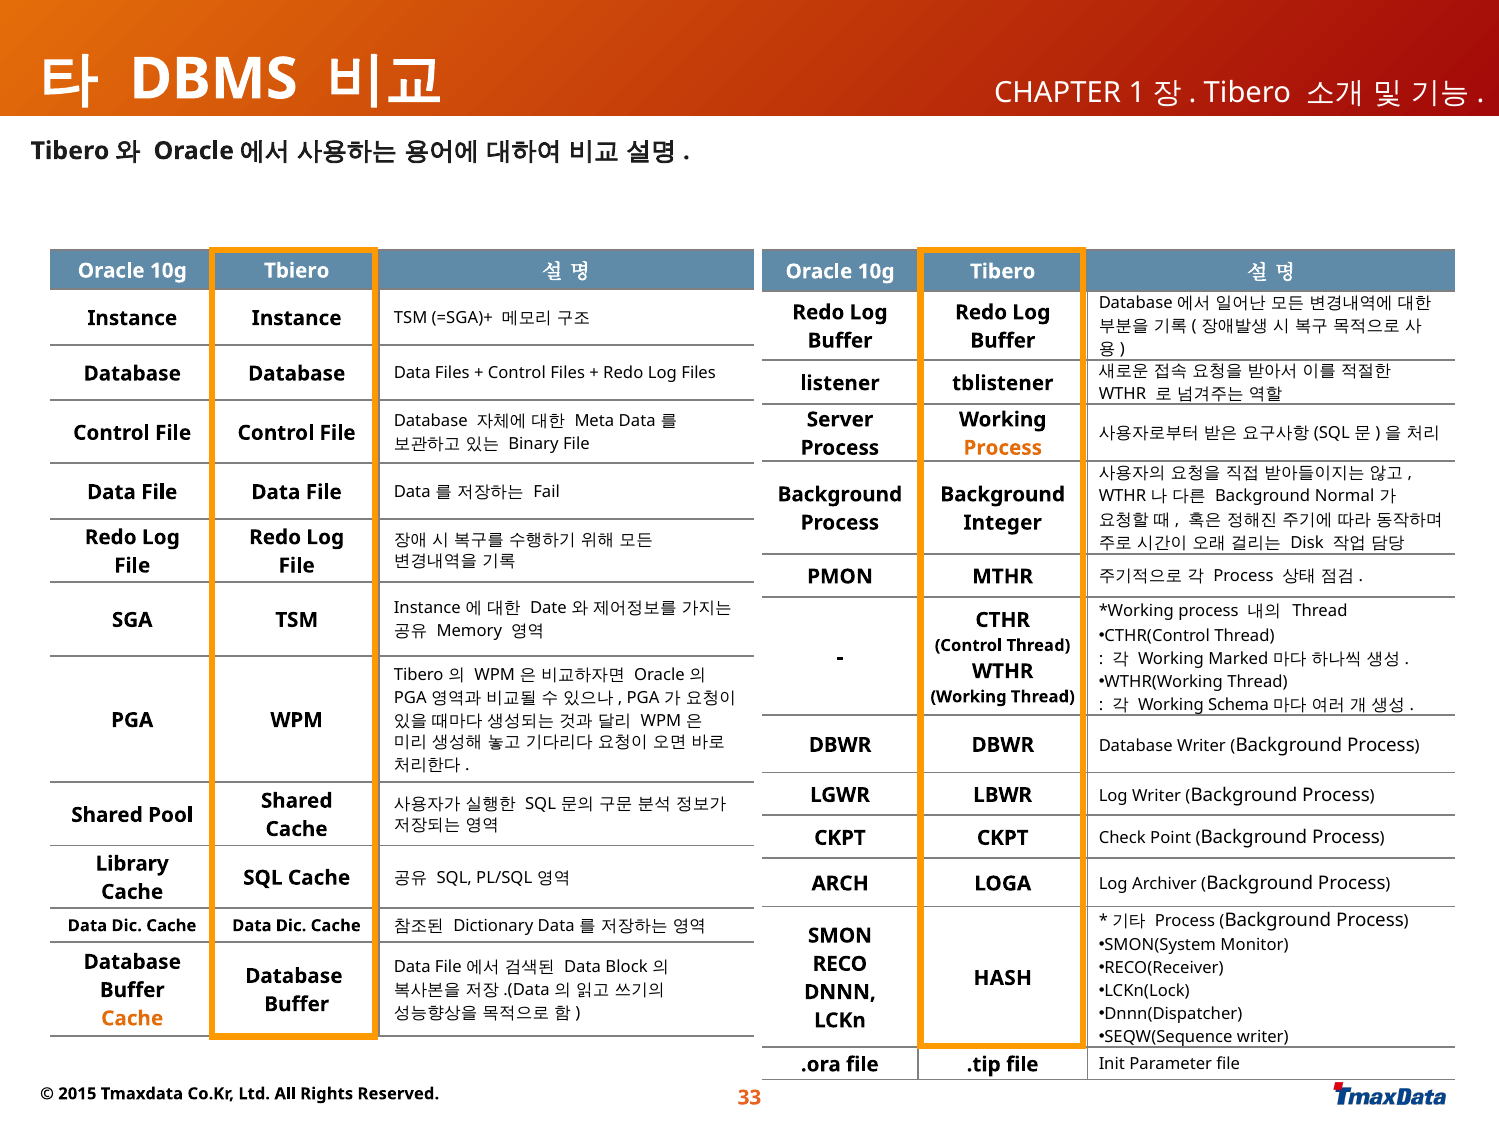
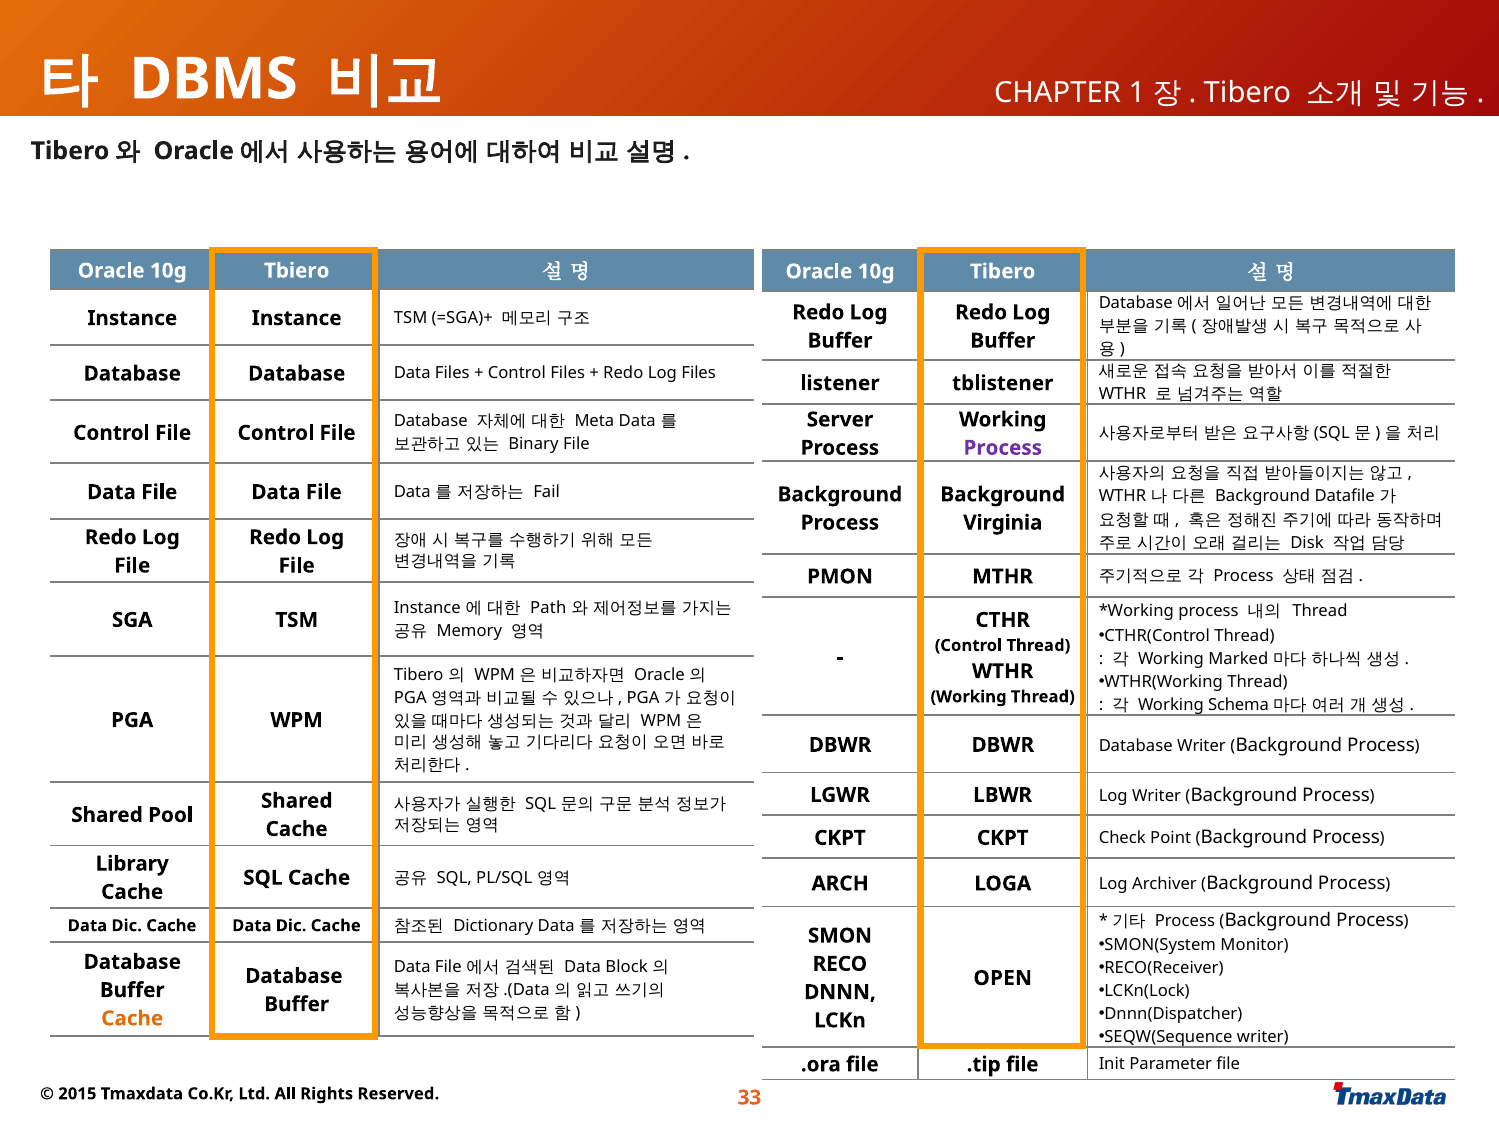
Process at (1003, 448) colour: orange -> purple
Normal: Normal -> Datafile
Integer: Integer -> Virginia
Date: Date -> Path
HASH: HASH -> OPEN
